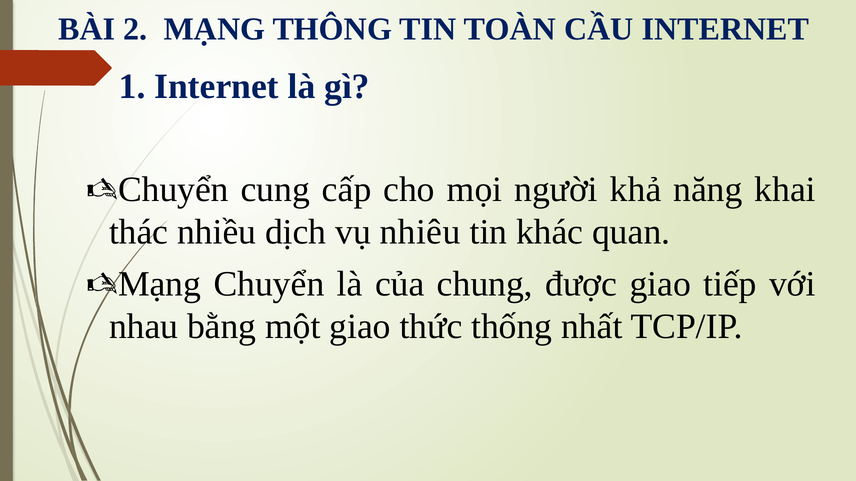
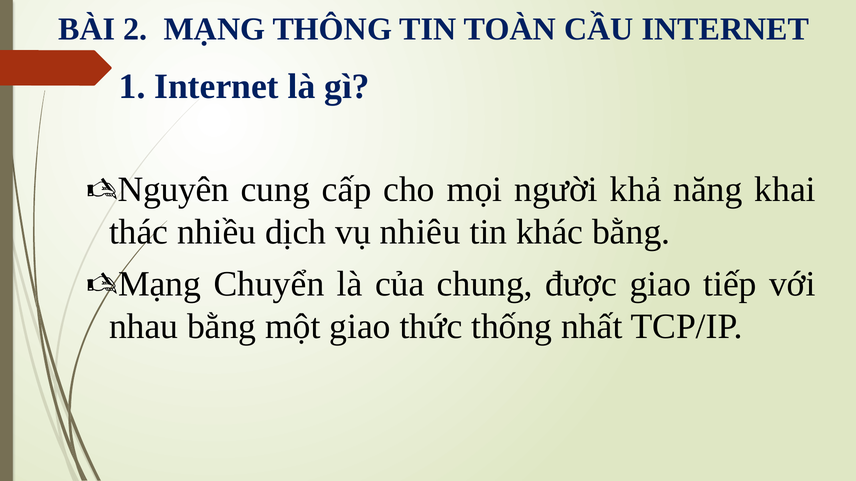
Chuyển at (173, 190): Chuyển -> Nguyên
khác quan: quan -> bằng
